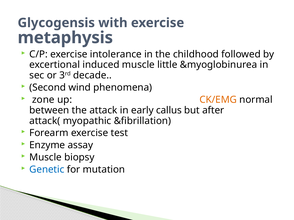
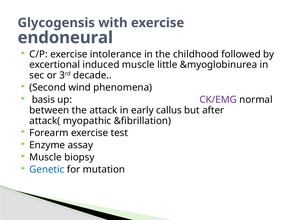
metaphysis: metaphysis -> endoneural
zone: zone -> basis
CK/EMG colour: orange -> purple
